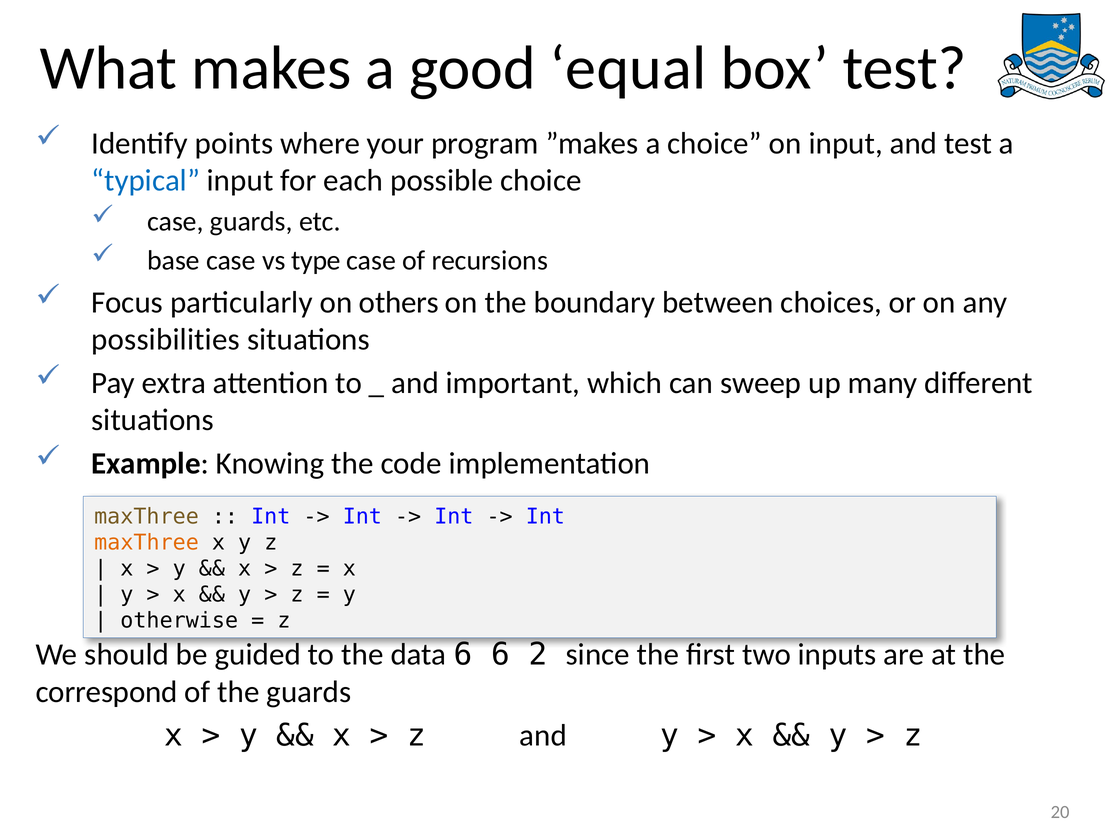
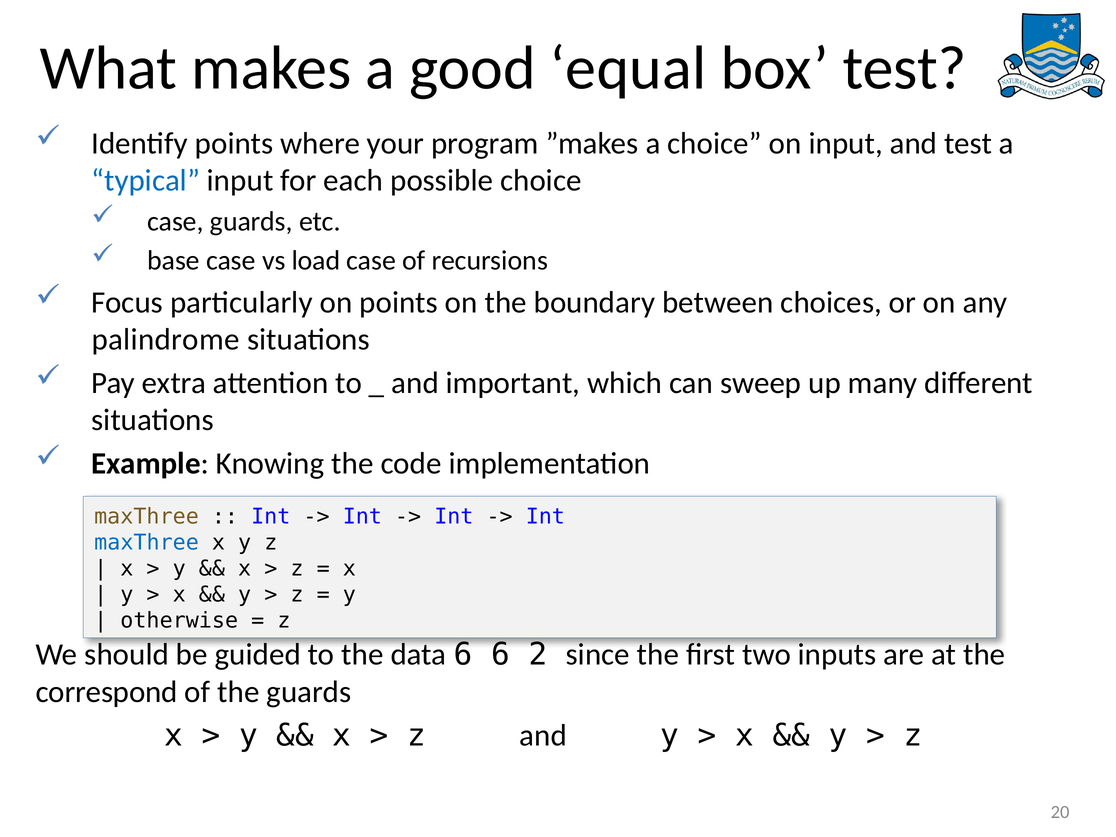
type: type -> load
on others: others -> points
possibilities: possibilities -> palindrome
maxThree at (147, 543) colour: orange -> blue
